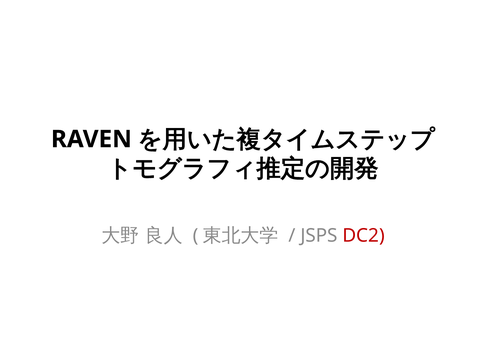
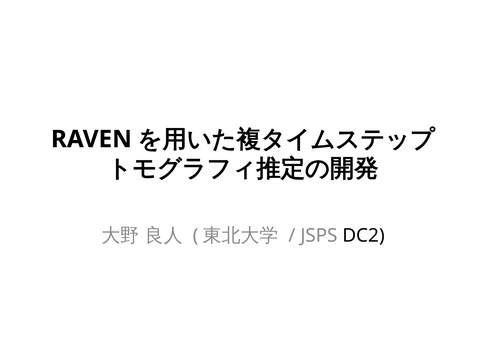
DC2 colour: red -> black
